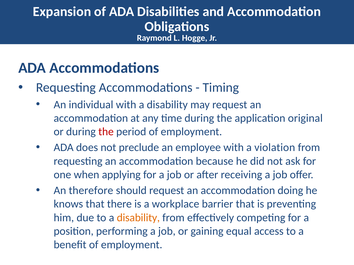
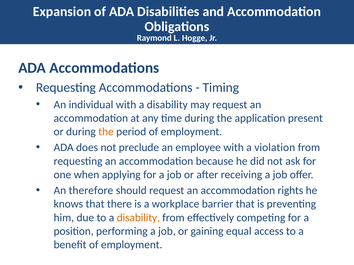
original: original -> present
the at (106, 132) colour: red -> orange
doing: doing -> rights
